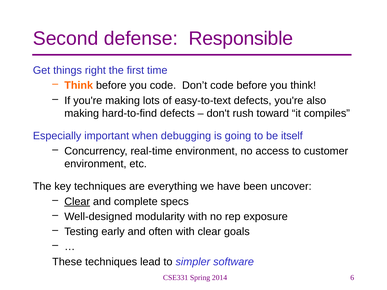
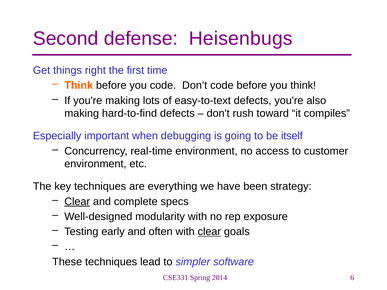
Responsible: Responsible -> Heisenbugs
uncover: uncover -> strategy
clear at (209, 232) underline: none -> present
